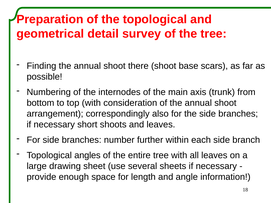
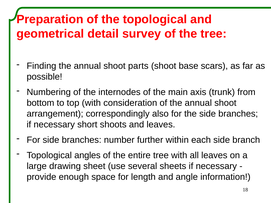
there: there -> parts
